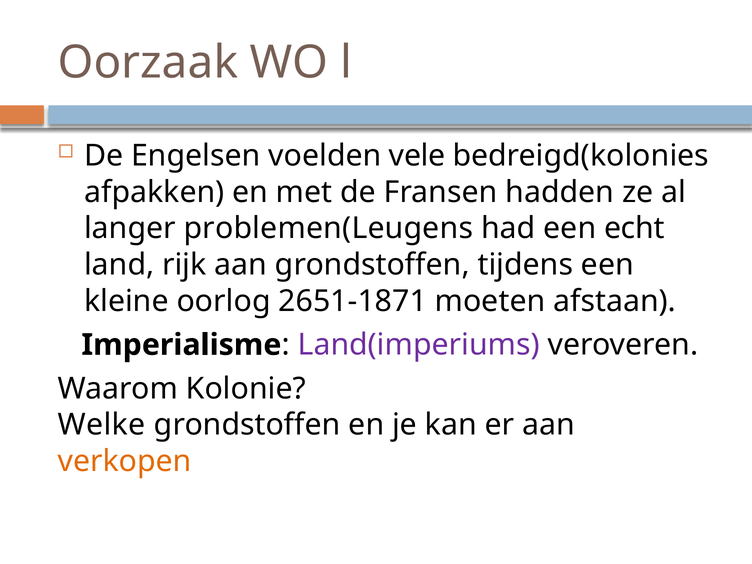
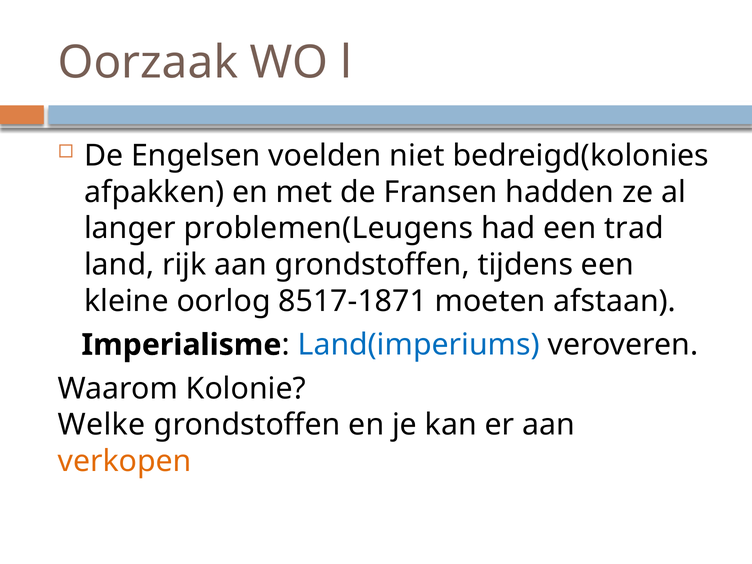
vele: vele -> niet
echt: echt -> trad
2651-1871: 2651-1871 -> 8517-1871
Land(imperiums colour: purple -> blue
